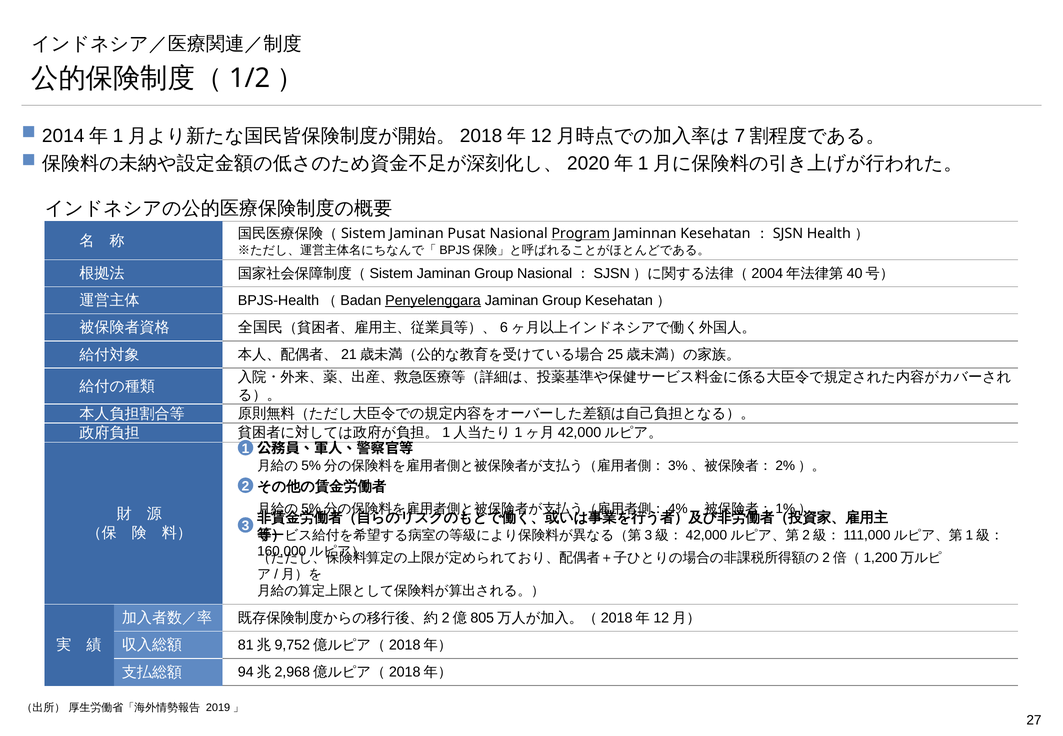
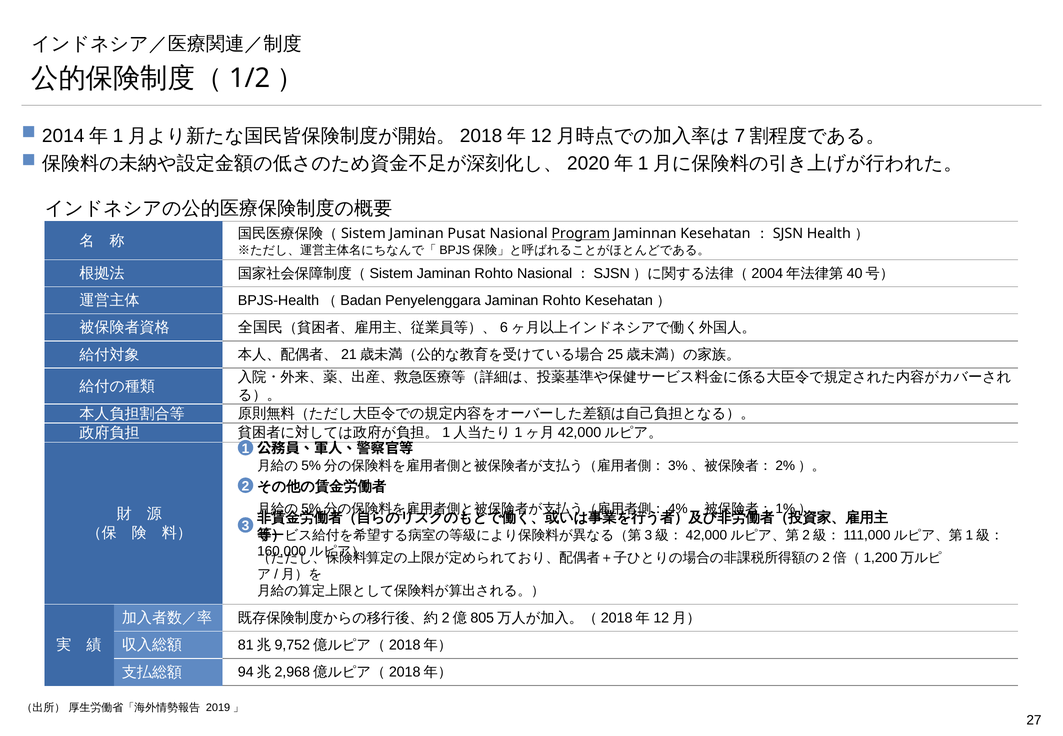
Group at (494, 273): Group -> Rohto
Penyelenggara underline: present -> none
Group at (562, 300): Group -> Rohto
